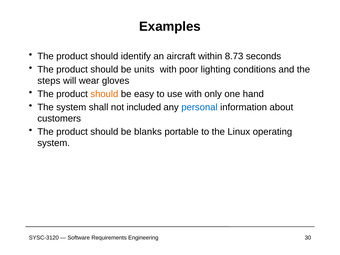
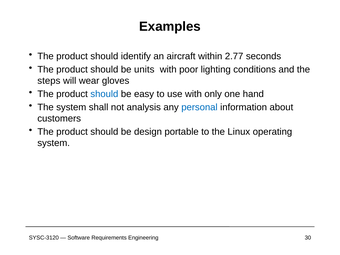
8.73: 8.73 -> 2.77
should at (104, 94) colour: orange -> blue
included: included -> analysis
blanks: blanks -> design
